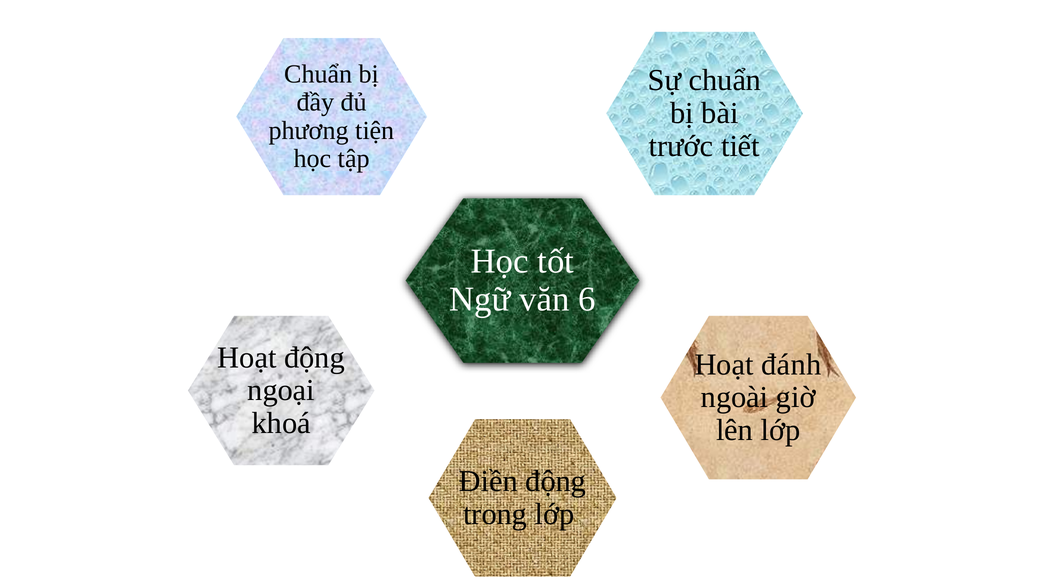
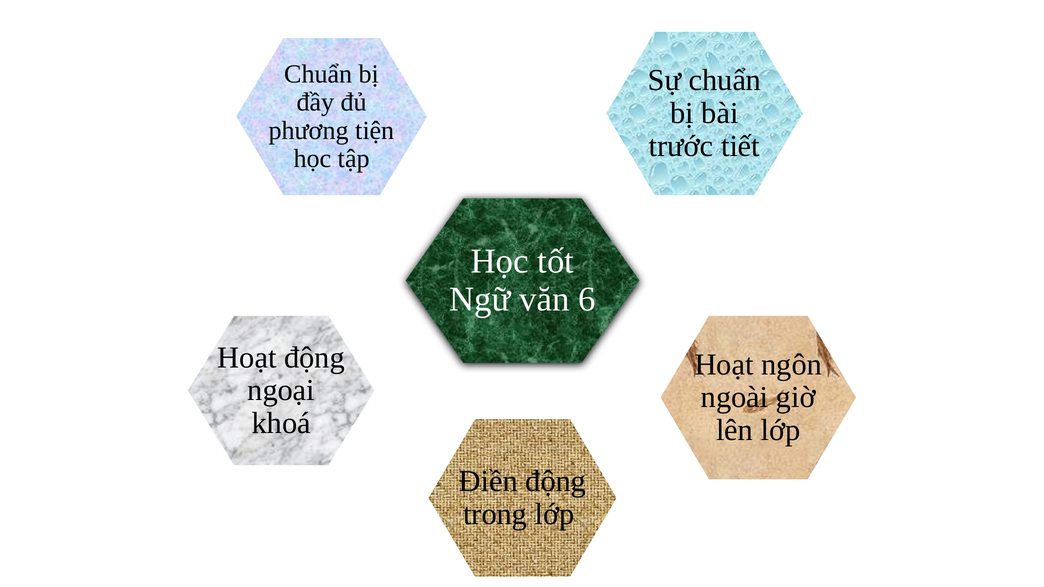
đánh: đánh -> ngôn
